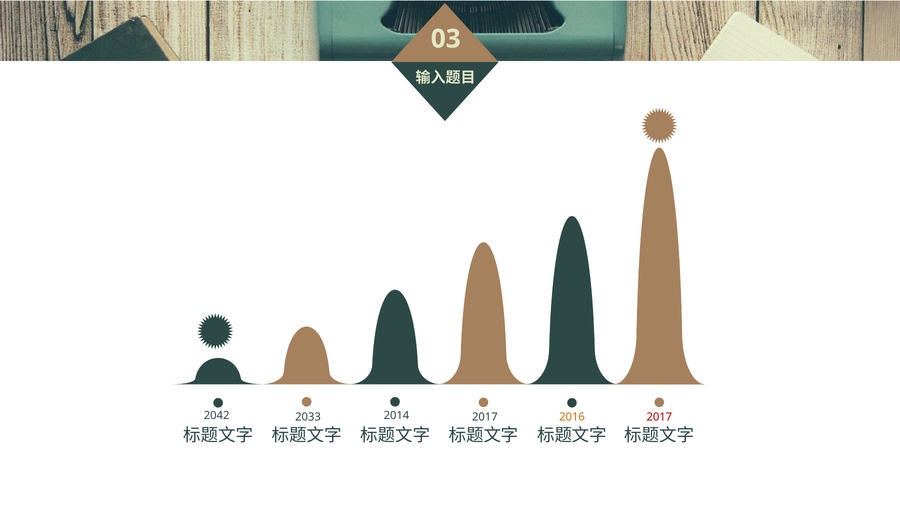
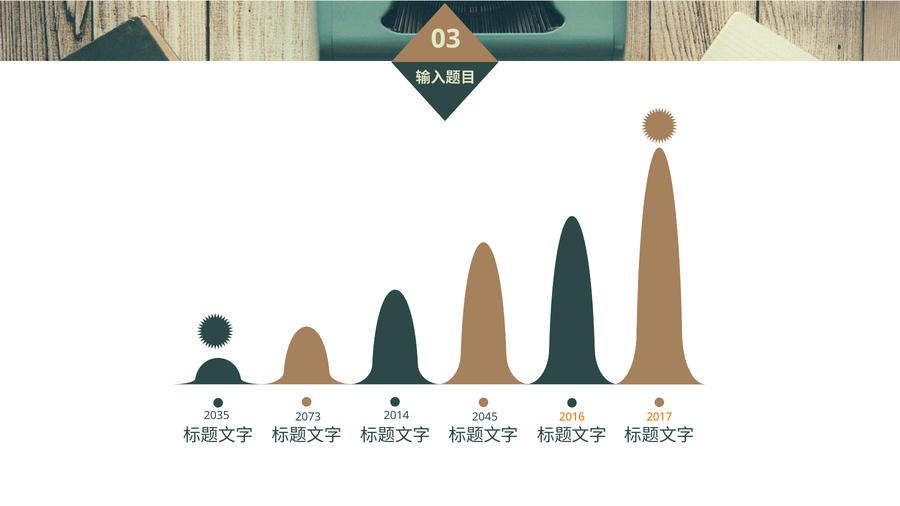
2042: 2042 -> 2035
2033: 2033 -> 2073
2017 at (485, 417): 2017 -> 2045
2017 at (659, 417) colour: red -> orange
